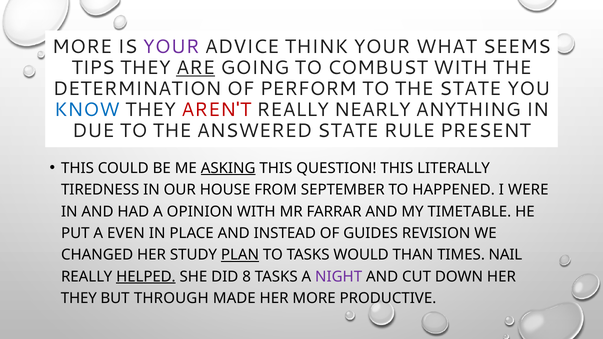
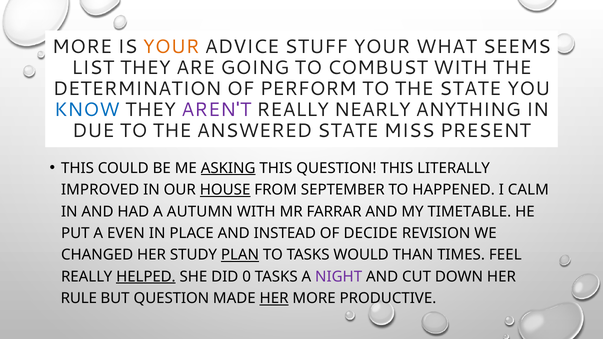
YOUR at (171, 47) colour: purple -> orange
THINK: THINK -> STUFF
TIPS: TIPS -> LIST
ARE underline: present -> none
AREN'T colour: red -> purple
RULE: RULE -> MISS
TIREDNESS: TIREDNESS -> IMPROVED
HOUSE underline: none -> present
WERE: WERE -> CALM
OPINION: OPINION -> AUTUMN
GUIDES: GUIDES -> DECIDE
NAIL: NAIL -> FEEL
8: 8 -> 0
THEY at (79, 299): THEY -> RULE
BUT THROUGH: THROUGH -> QUESTION
HER at (274, 299) underline: none -> present
